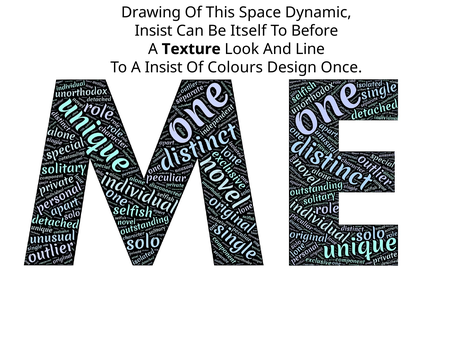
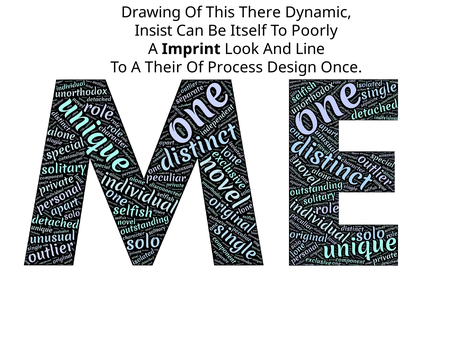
Space: Space -> There
Before: Before -> Poorly
Texture: Texture -> Imprint
A Insist: Insist -> Their
Colours: Colours -> Process
